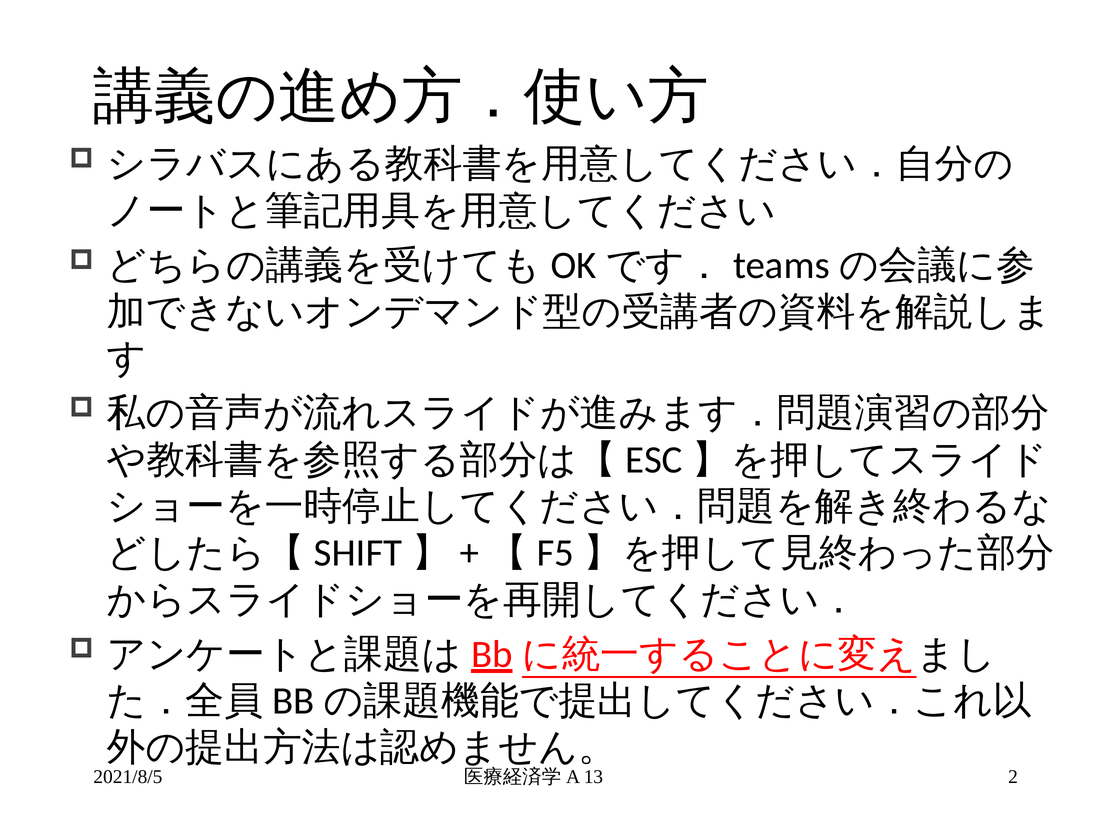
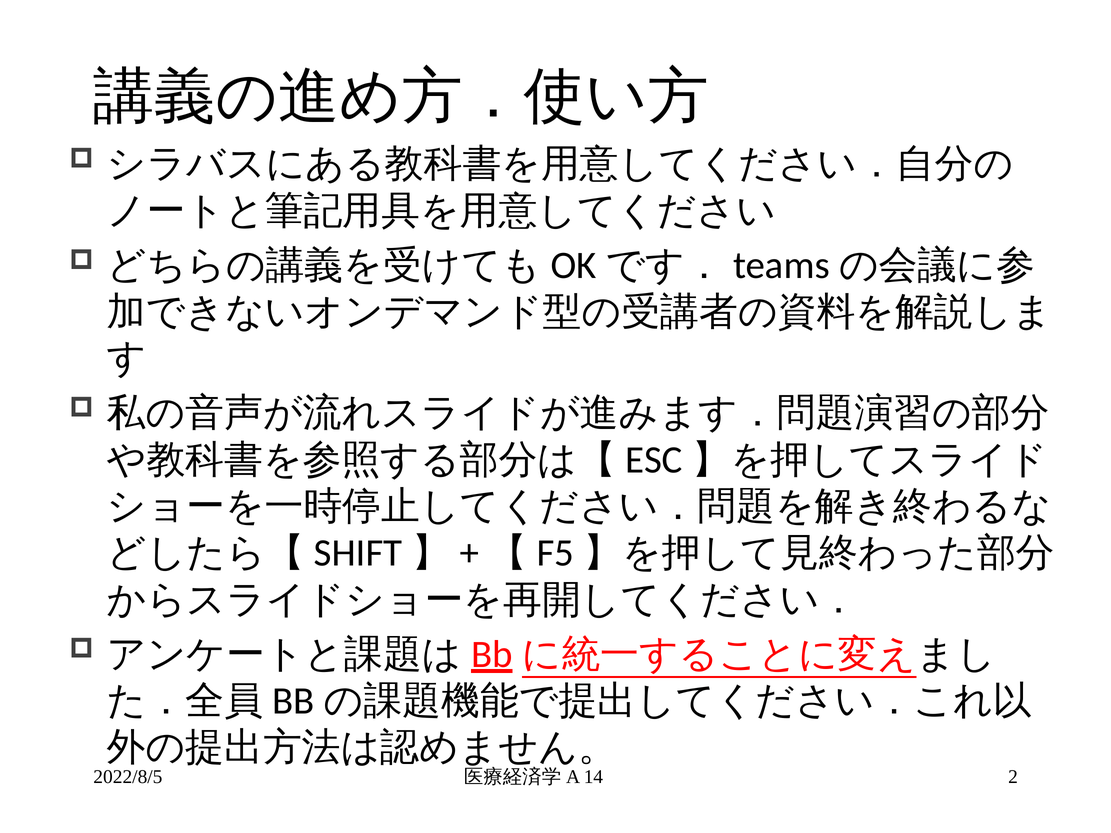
2021/8/5: 2021/8/5 -> 2022/8/5
13: 13 -> 14
